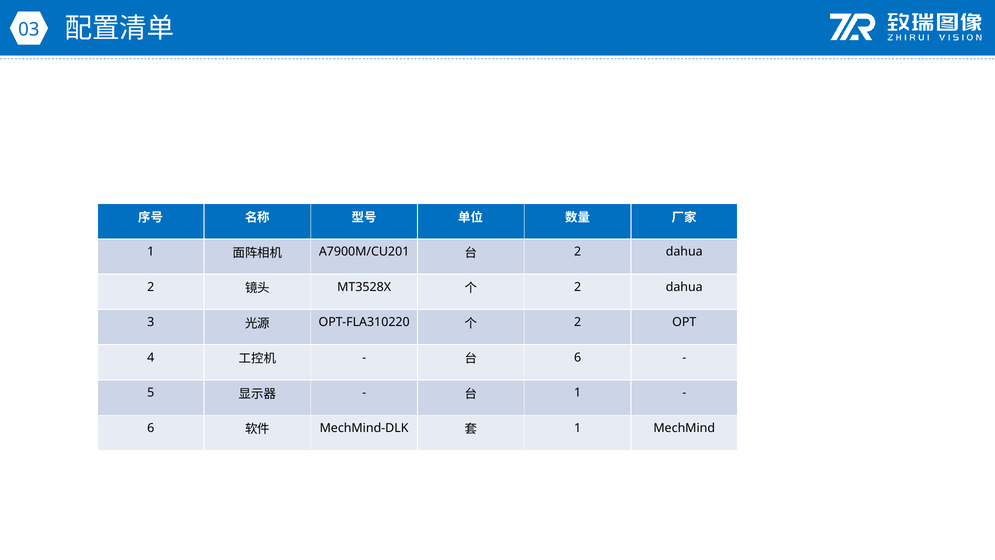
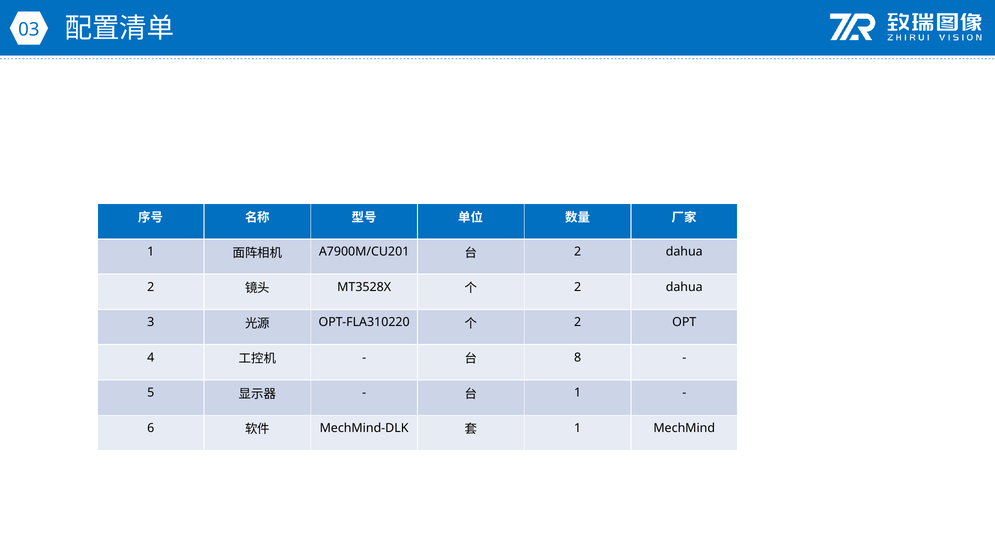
6 at (578, 357): 6 -> 8
